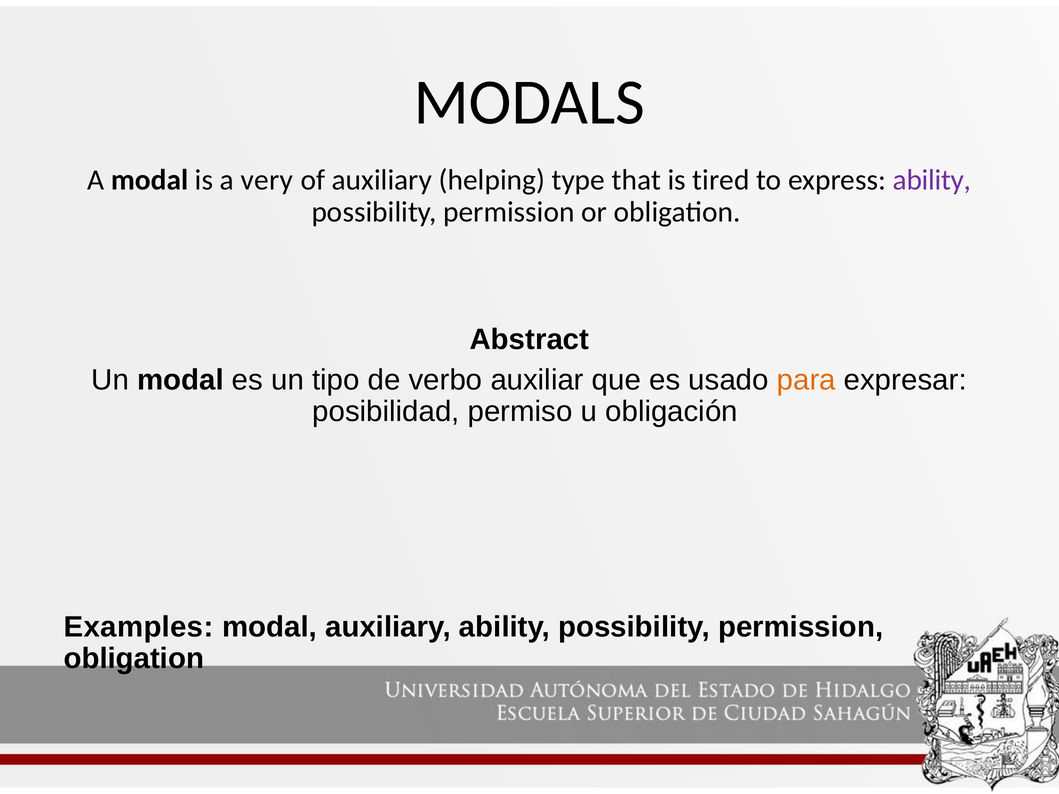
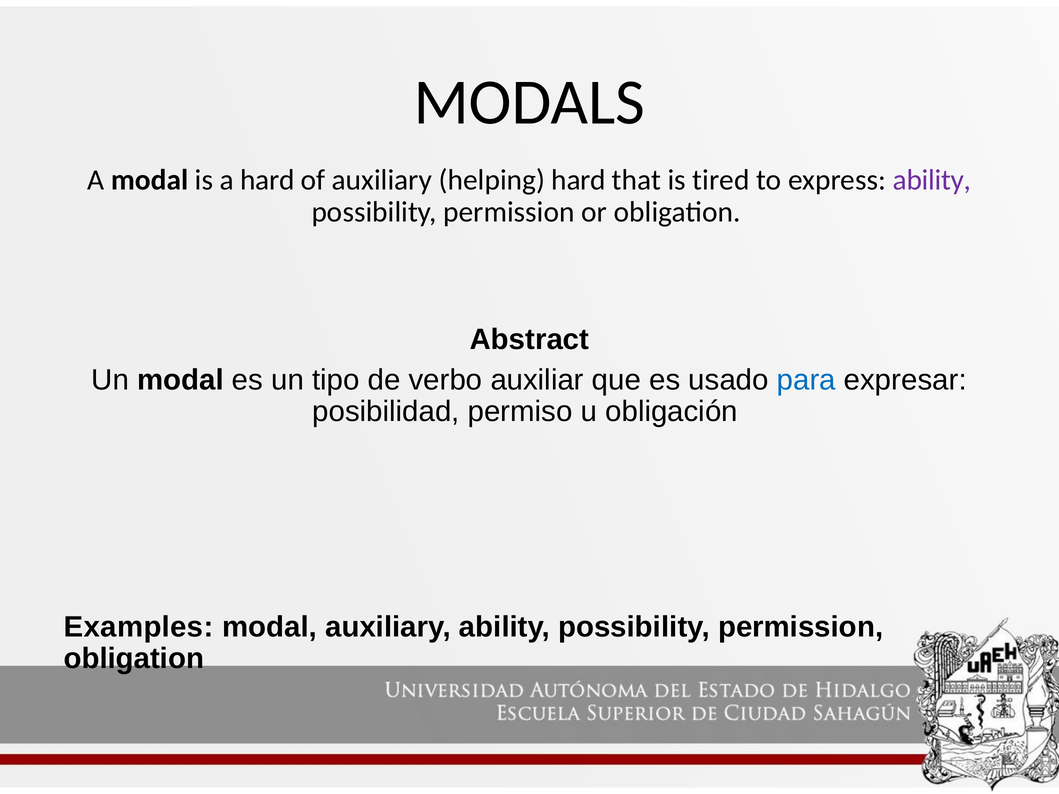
a very: very -> hard
helping type: type -> hard
para colour: orange -> blue
